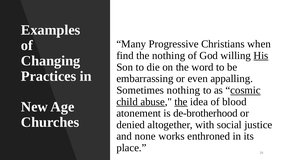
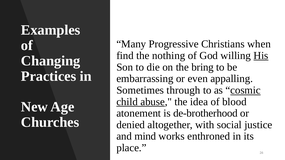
word: word -> bring
Sometimes nothing: nothing -> through
the at (181, 102) underline: present -> none
none: none -> mind
